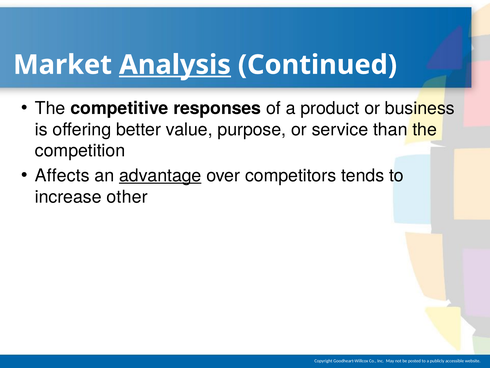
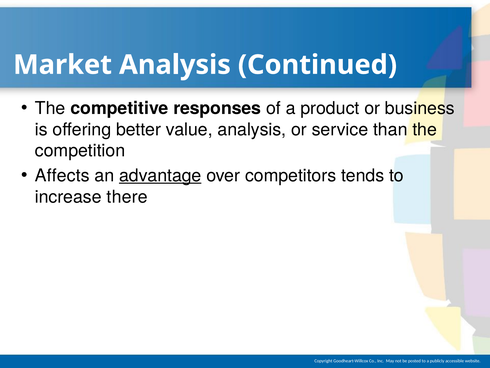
Analysis at (175, 65) underline: present -> none
value purpose: purpose -> analysis
other: other -> there
